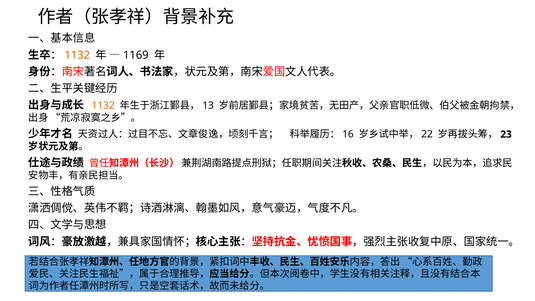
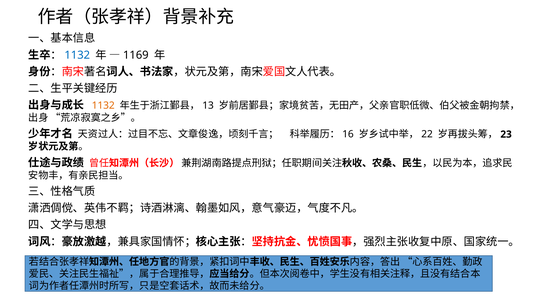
1132 at (77, 55) colour: orange -> blue
